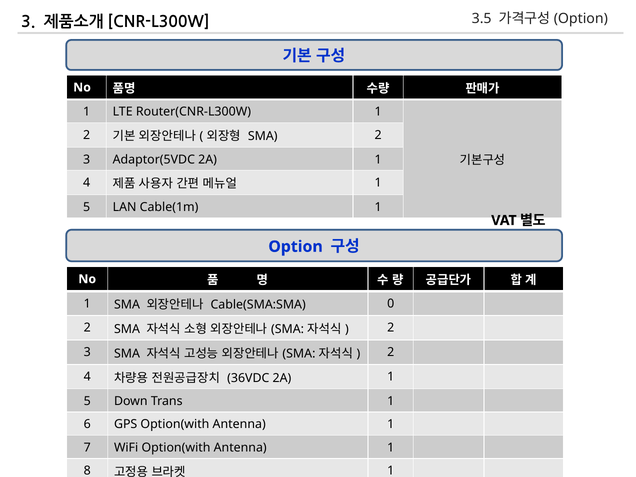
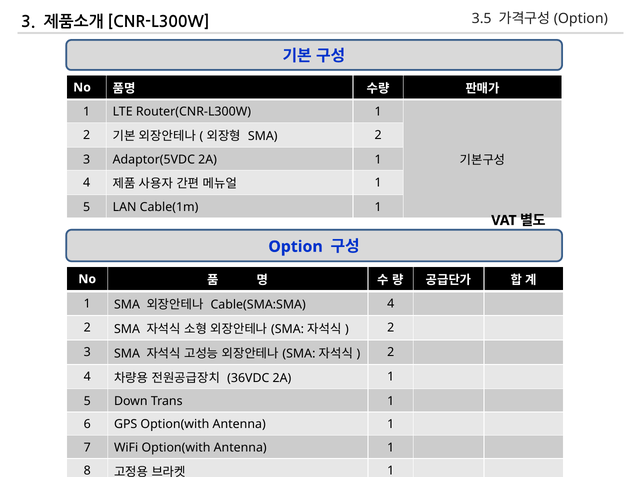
Cable(SMA:SMA 0: 0 -> 4
